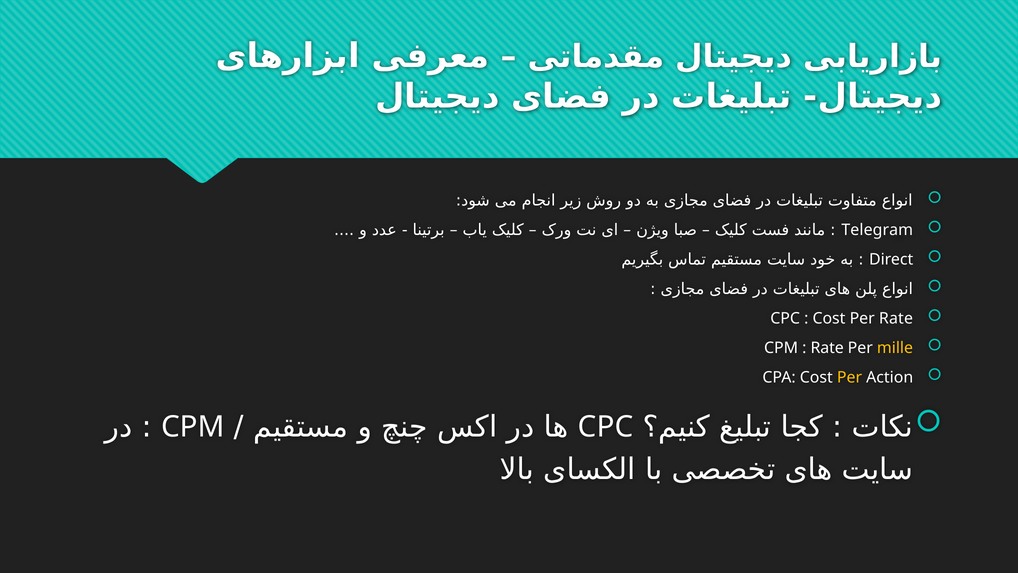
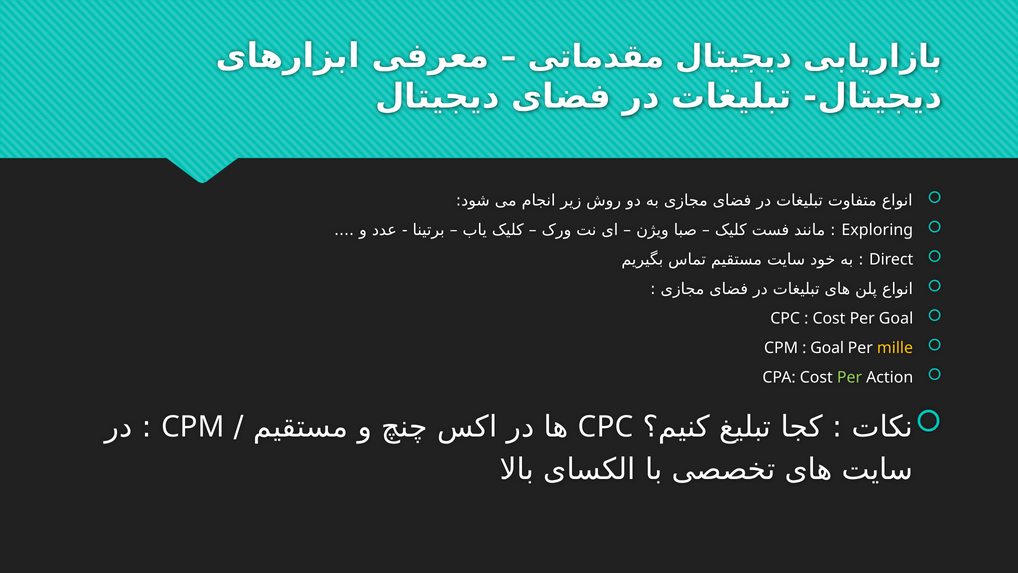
Telegram: Telegram -> Exploring
Per Rate: Rate -> Goal
Rate at (827, 348): Rate -> Goal
Per at (850, 377) colour: yellow -> light green
